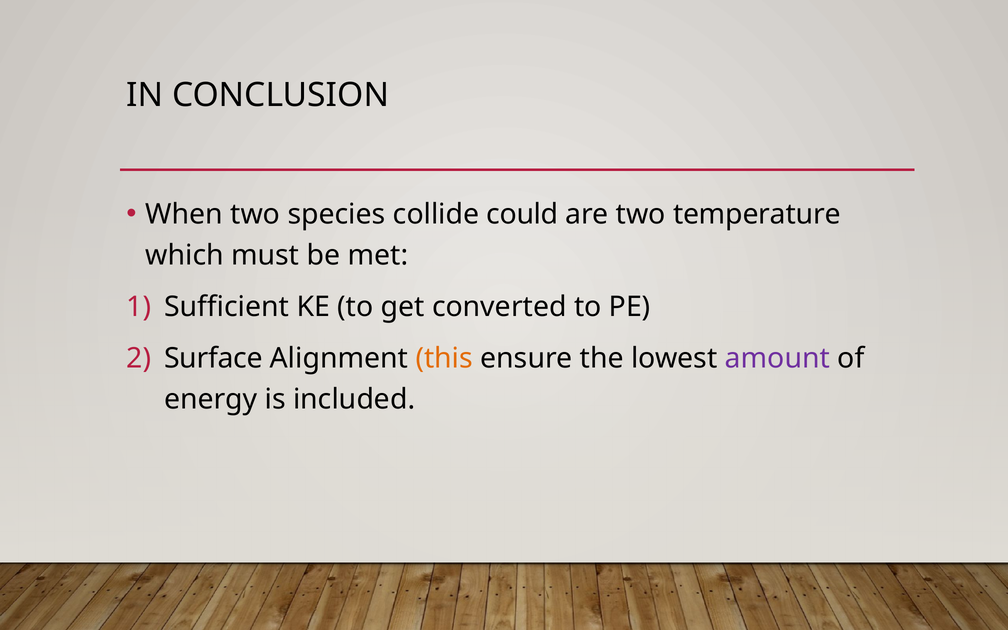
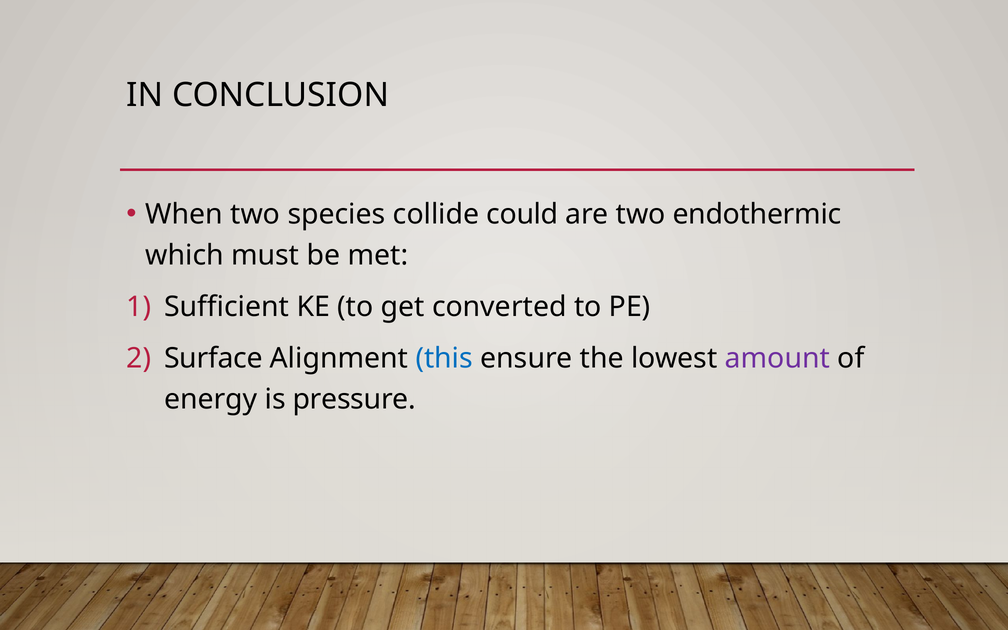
temperature: temperature -> endothermic
this colour: orange -> blue
included: included -> pressure
